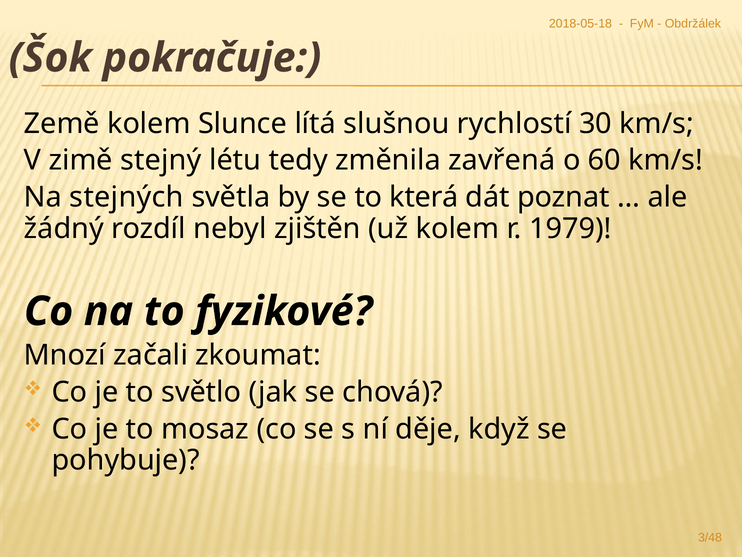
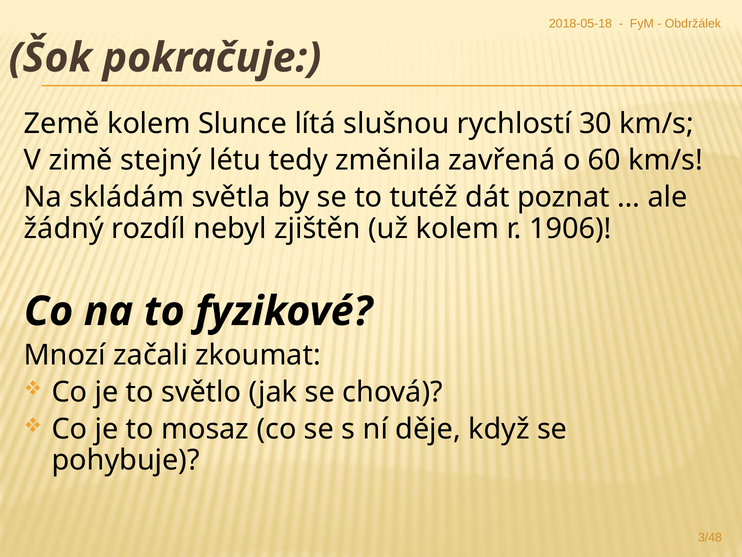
stejných: stejných -> skládám
která: která -> tutéž
1979: 1979 -> 1906
